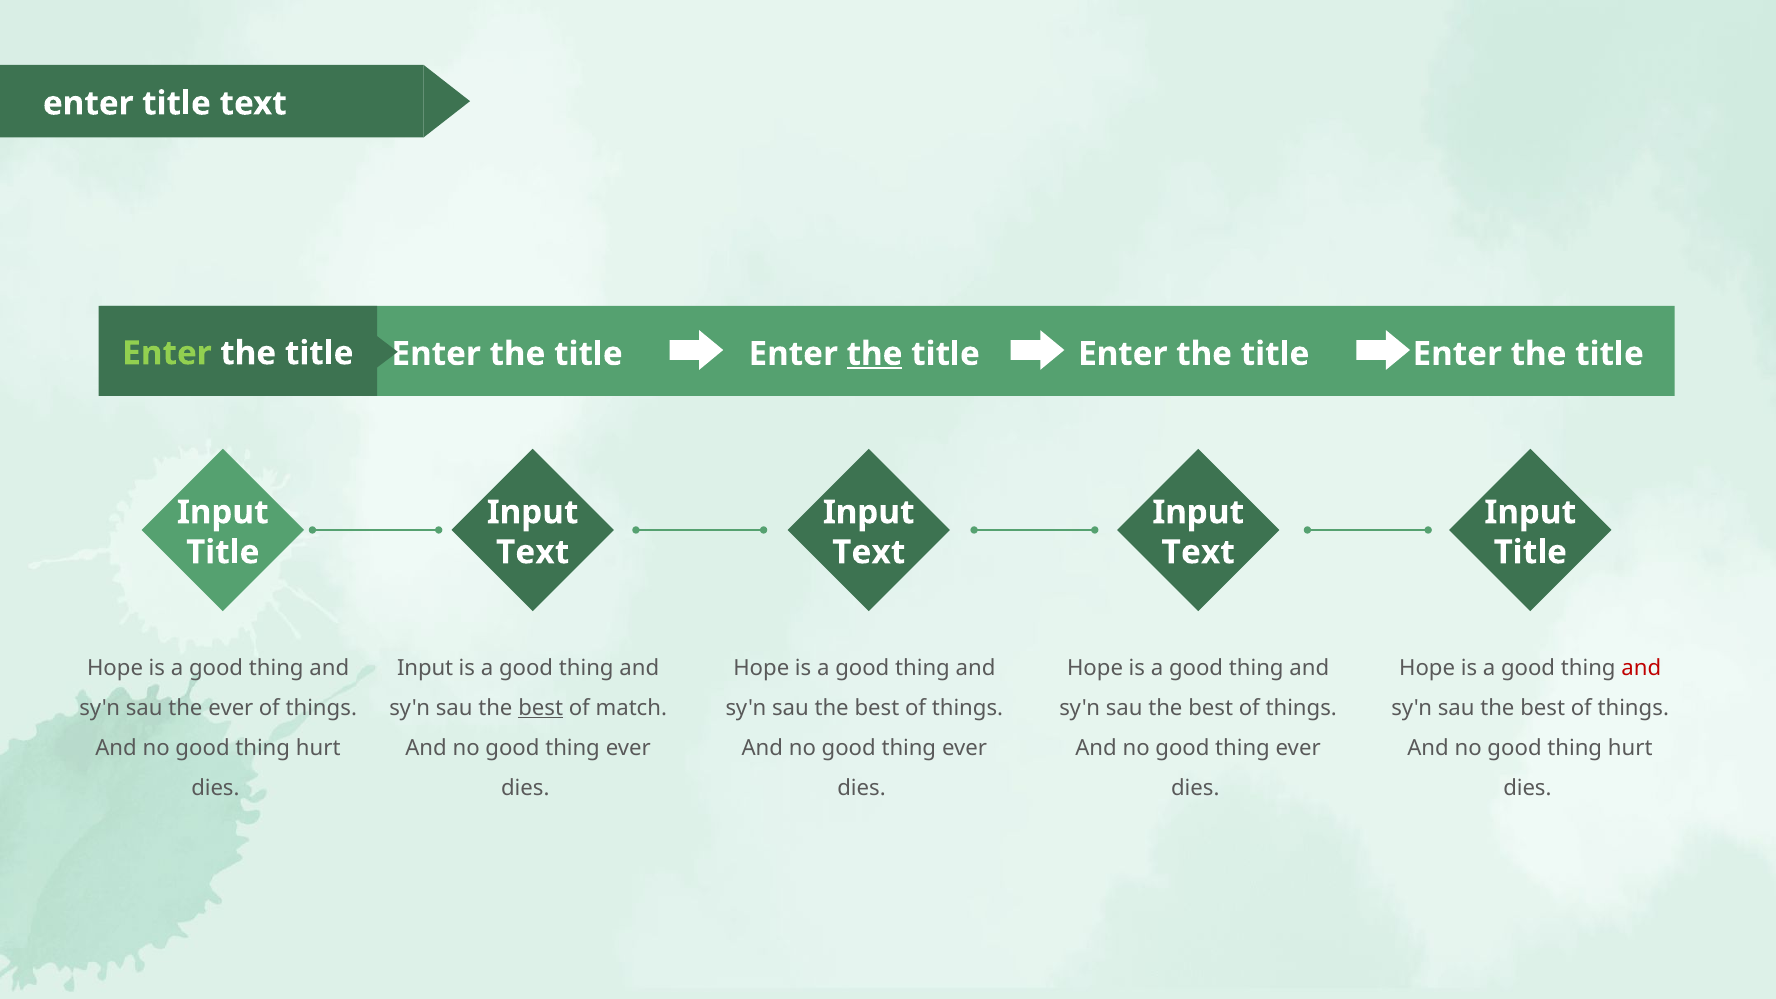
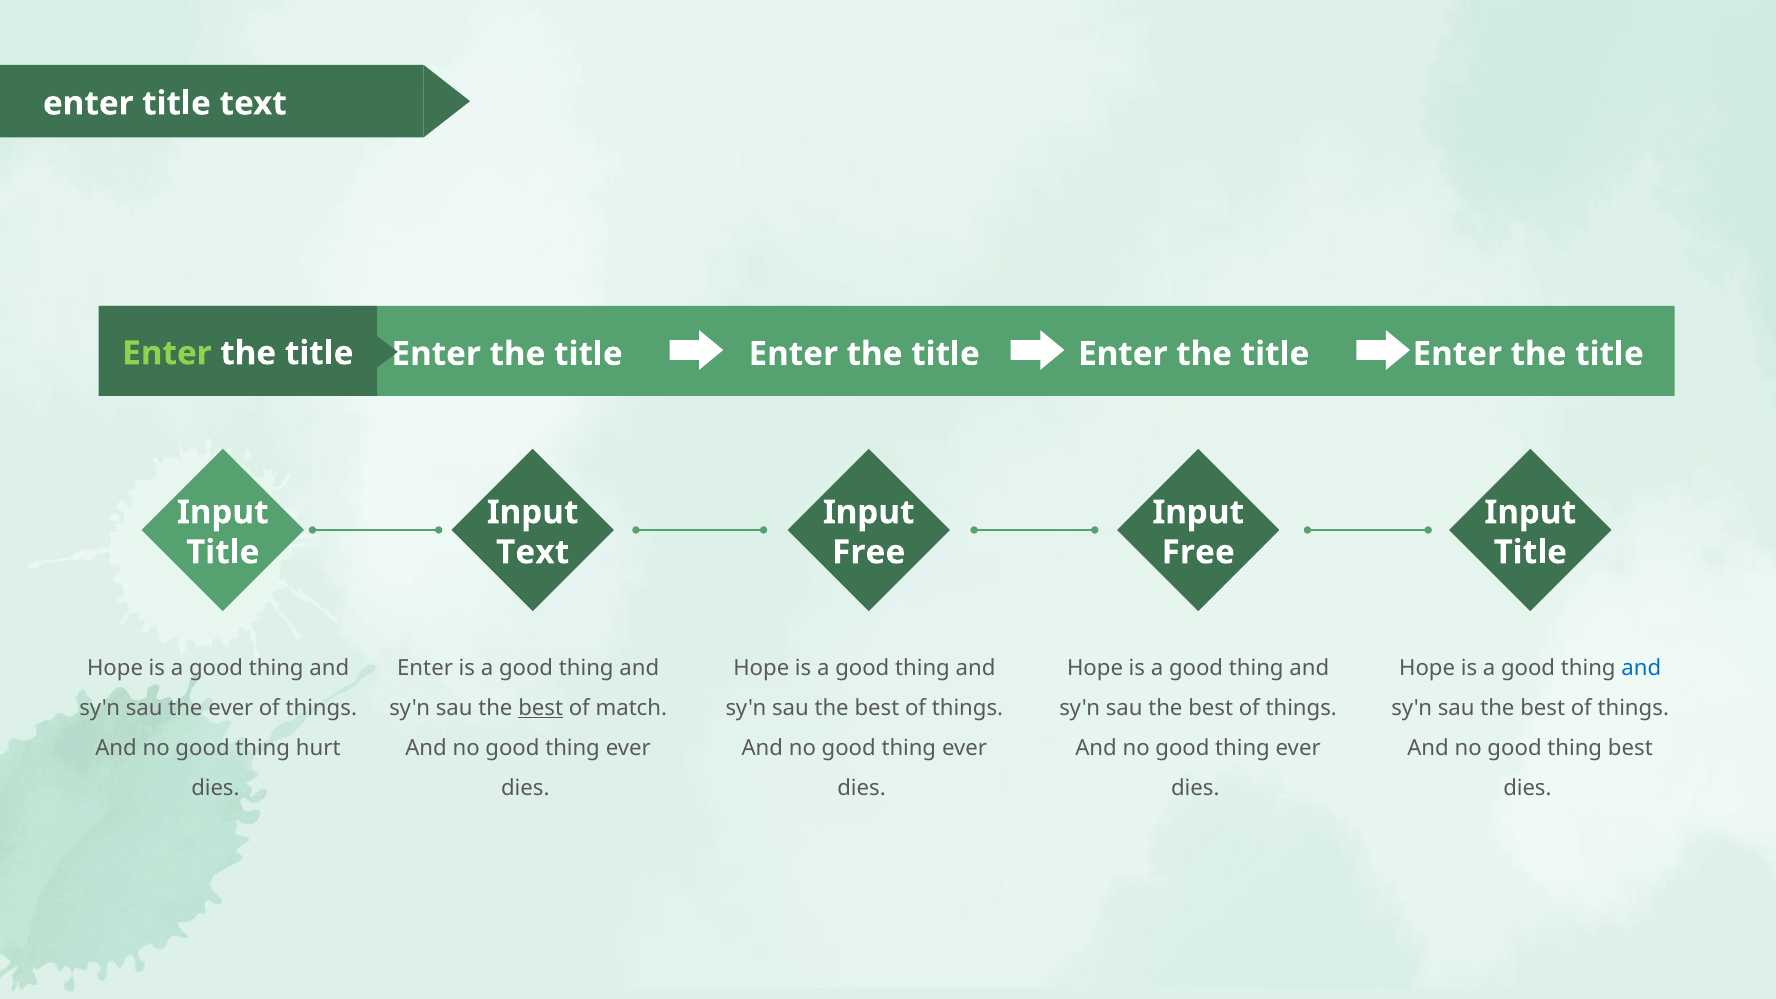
the at (875, 354) underline: present -> none
Text at (869, 552): Text -> Free
Text at (1198, 552): Text -> Free
Input at (425, 668): Input -> Enter
and at (1641, 668) colour: red -> blue
hurt at (1630, 748): hurt -> best
